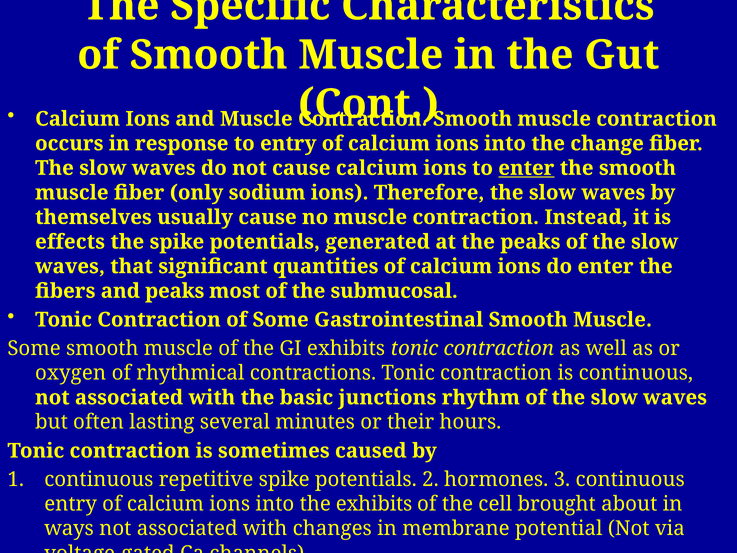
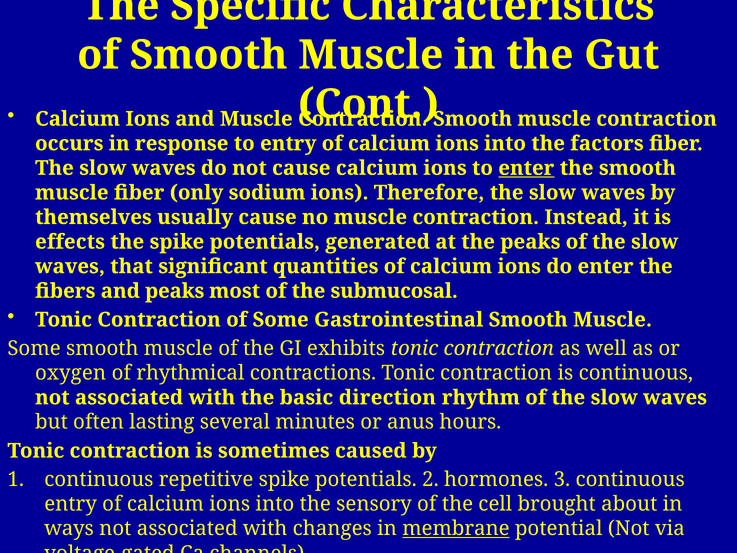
change: change -> factors
junctions: junctions -> direction
their: their -> anus
the exhibits: exhibits -> sensory
membrane underline: none -> present
